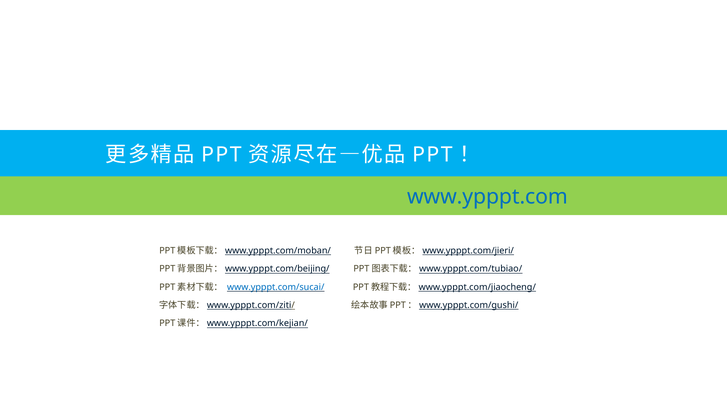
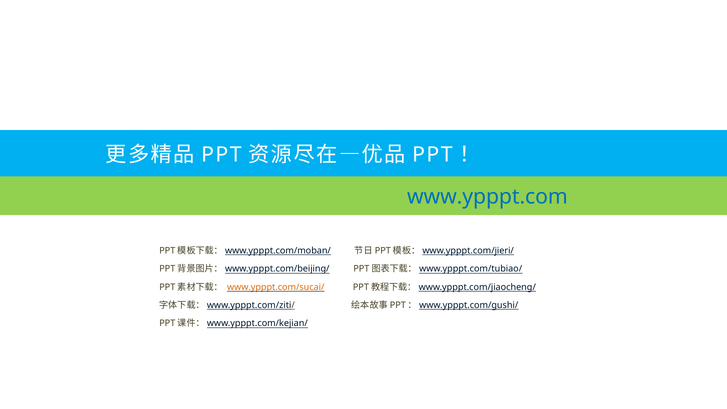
www.ypppt.com/sucai/ colour: blue -> orange
